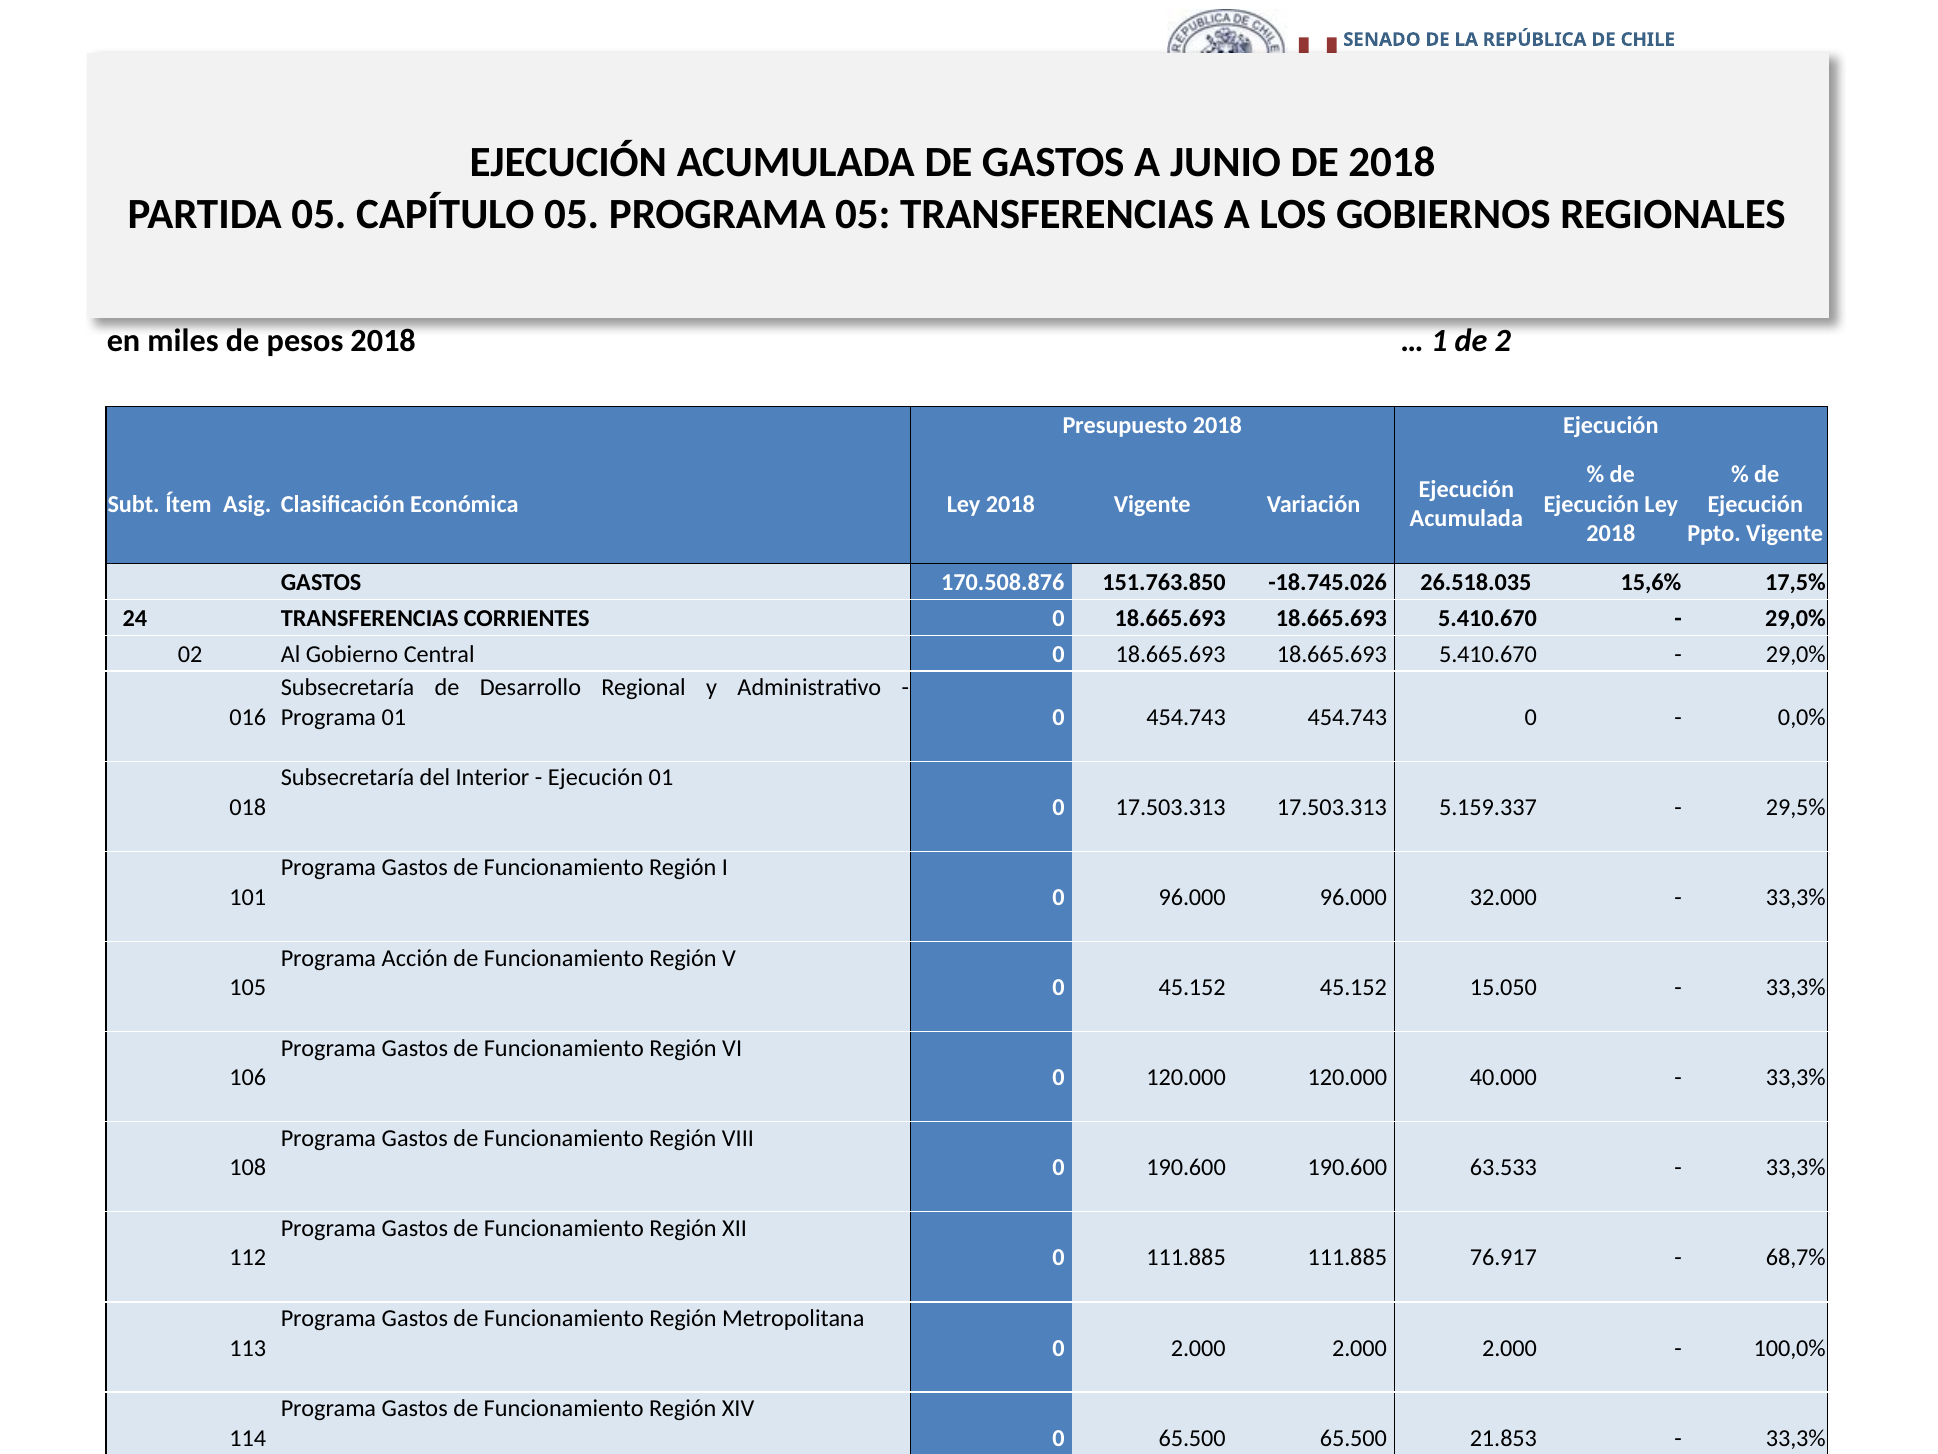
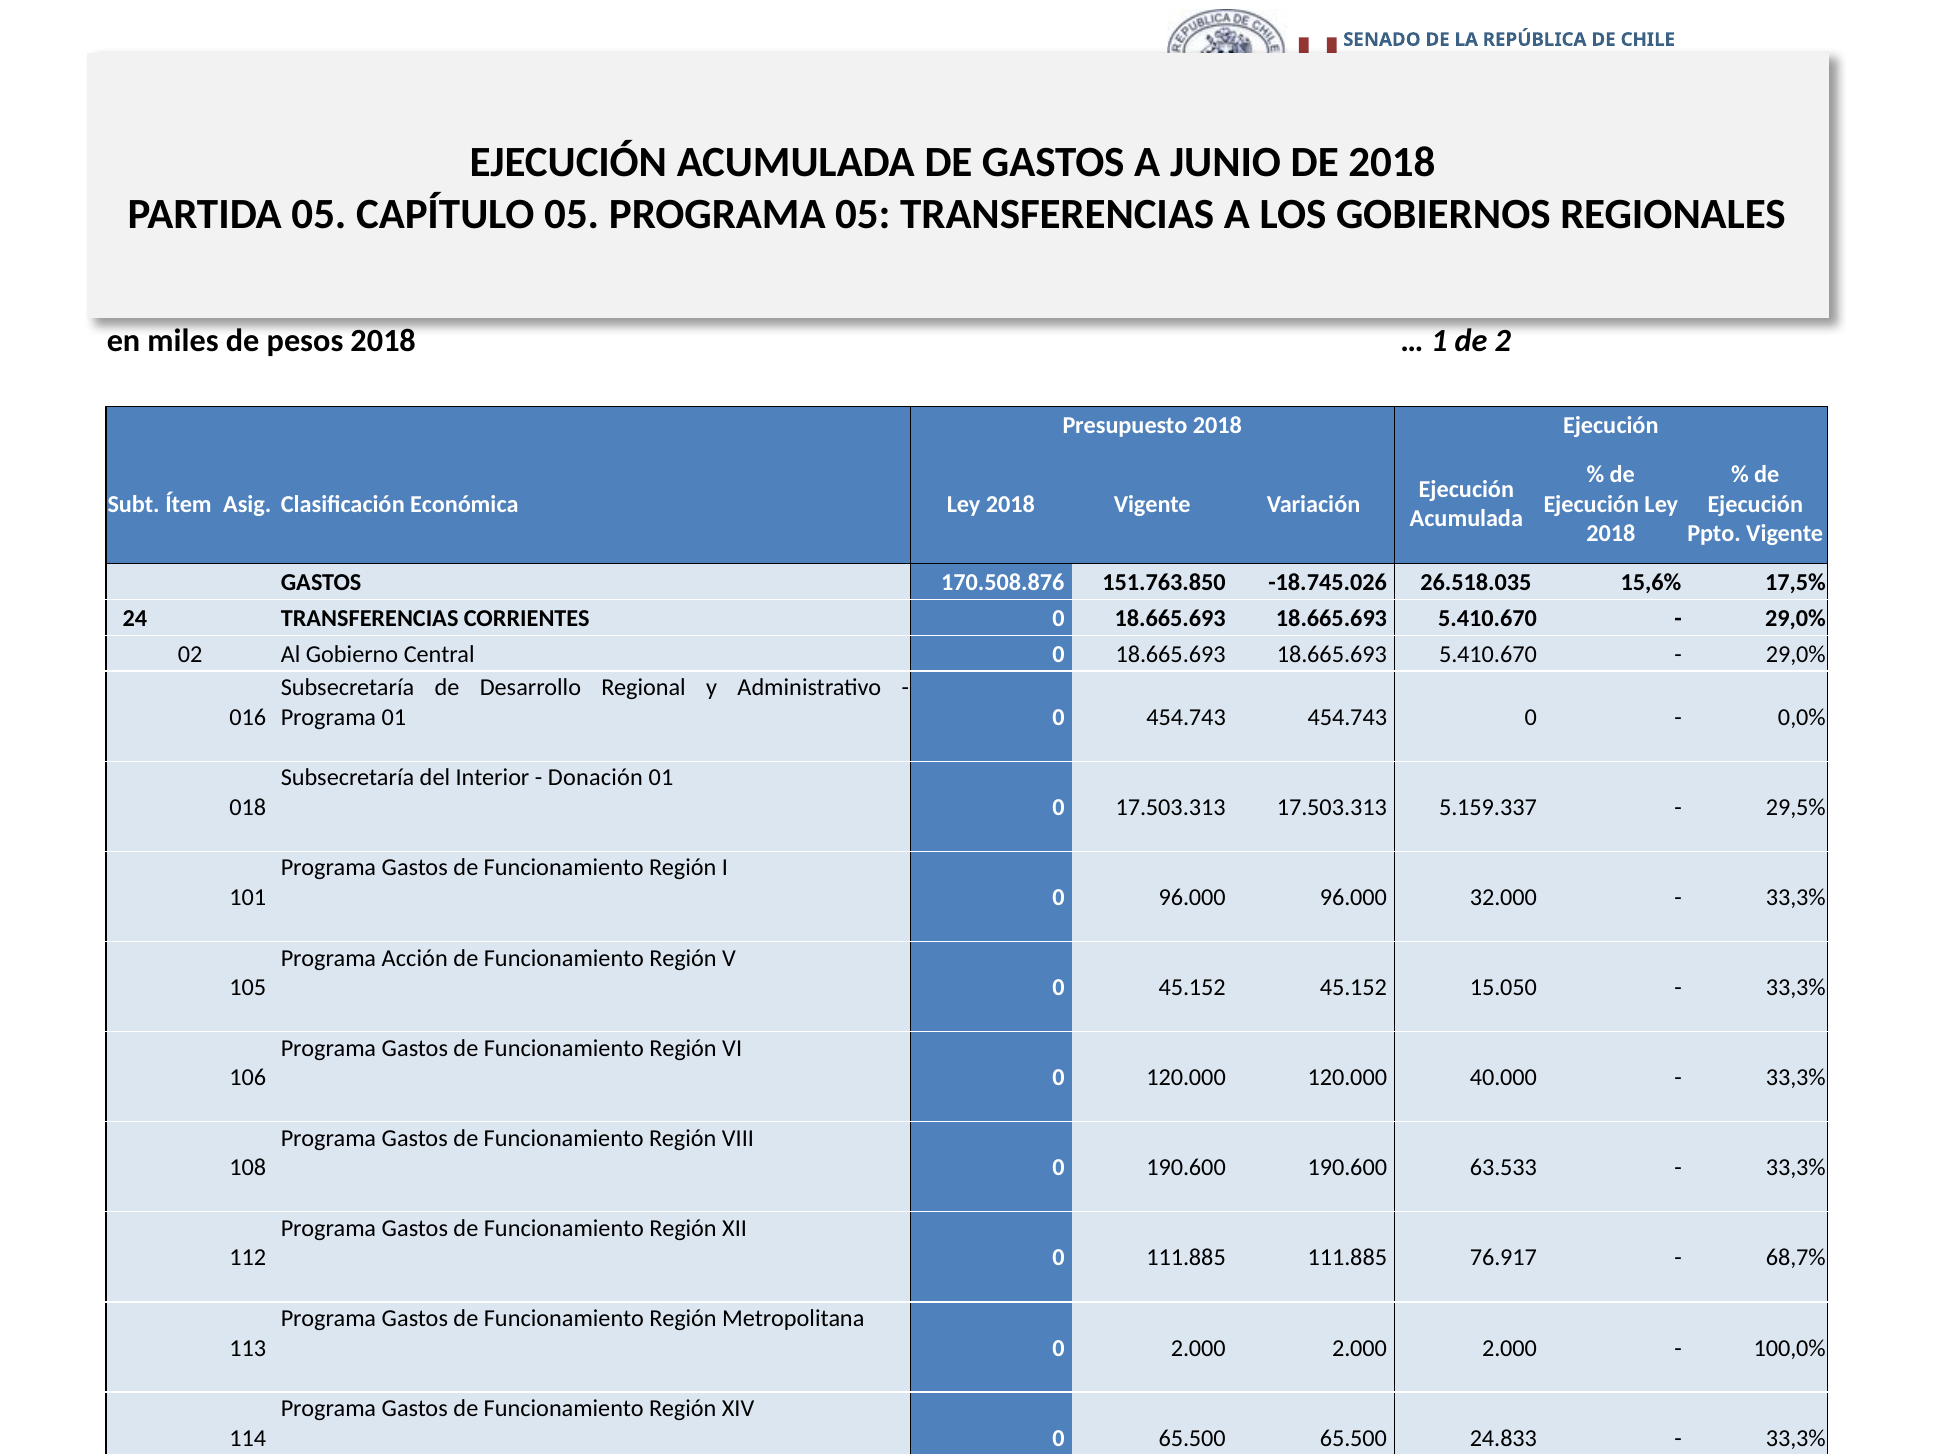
Ejecución at (595, 777): Ejecución -> Donación
21.853: 21.853 -> 24.833
